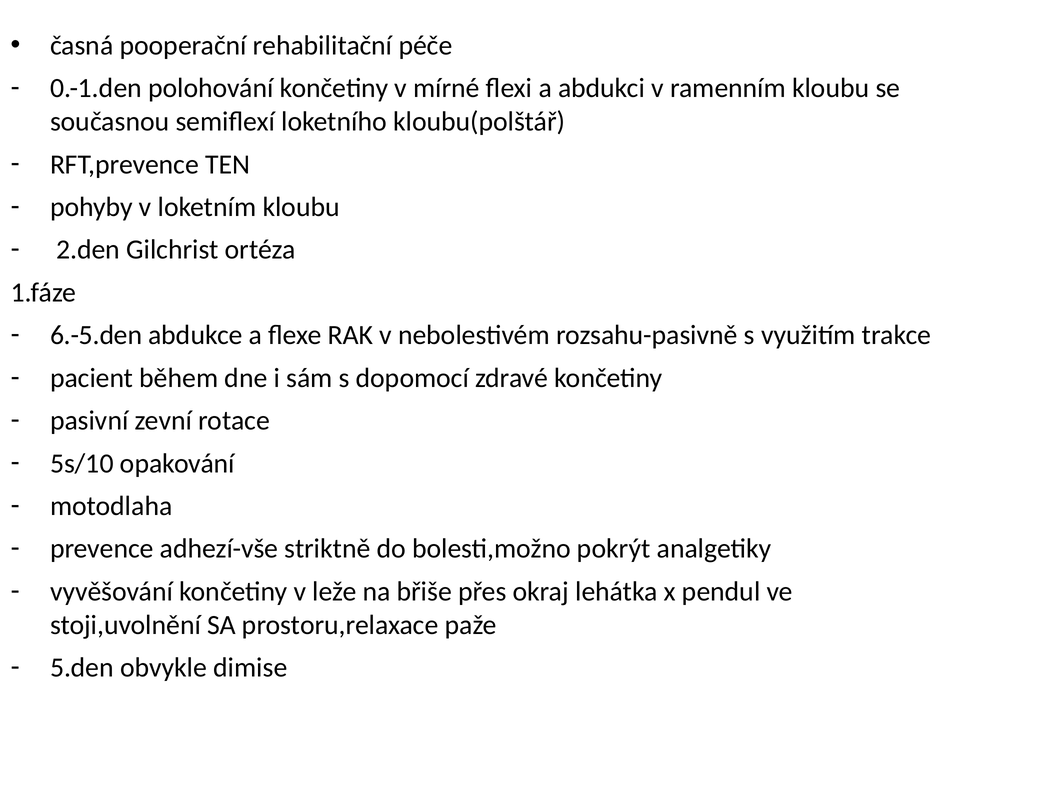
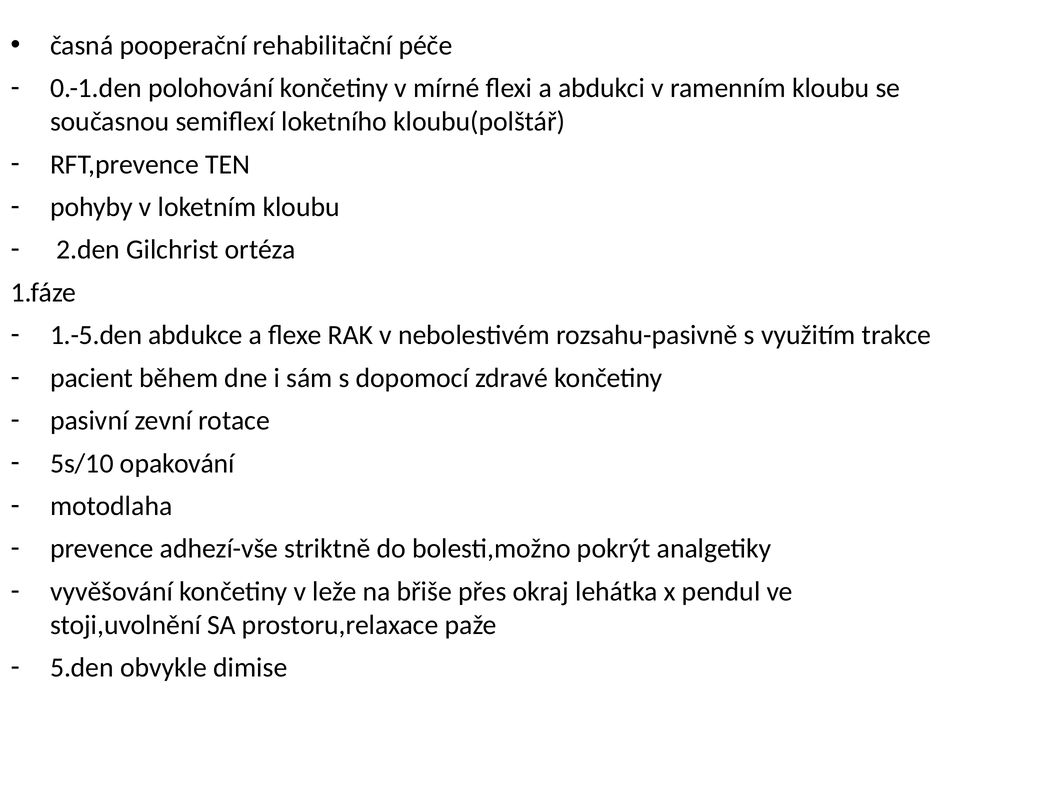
6.-5.den: 6.-5.den -> 1.-5.den
